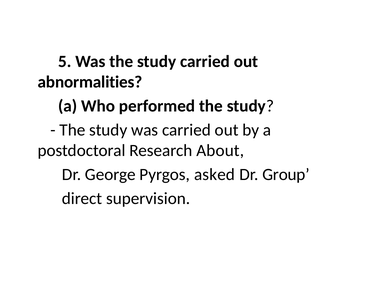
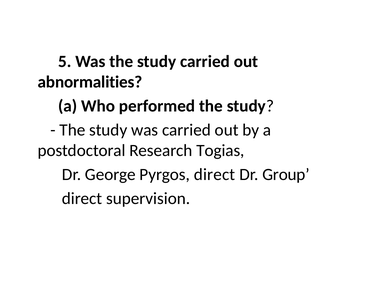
About: About -> Togias
Pyrgos asked: asked -> direct
